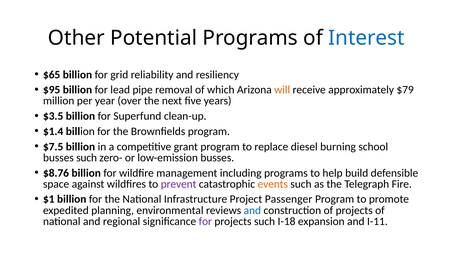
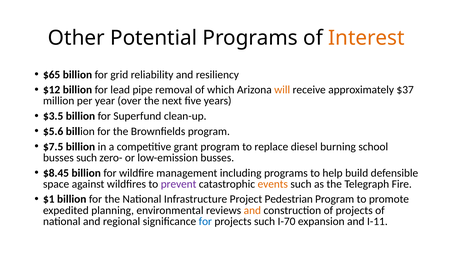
Interest colour: blue -> orange
$95: $95 -> $12
$79: $79 -> $37
$1.4: $1.4 -> $5.6
$8.76: $8.76 -> $8.45
Passenger: Passenger -> Pedestrian
and at (252, 210) colour: blue -> orange
for at (205, 221) colour: purple -> blue
I-18: I-18 -> I-70
